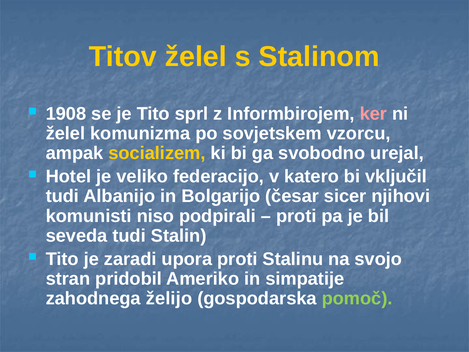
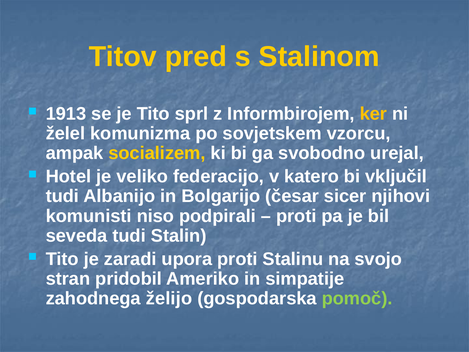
Titov želel: želel -> pred
1908: 1908 -> 1913
ker colour: pink -> yellow
